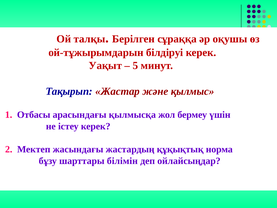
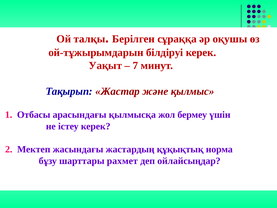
5: 5 -> 7
білімін: білімін -> рахмет
